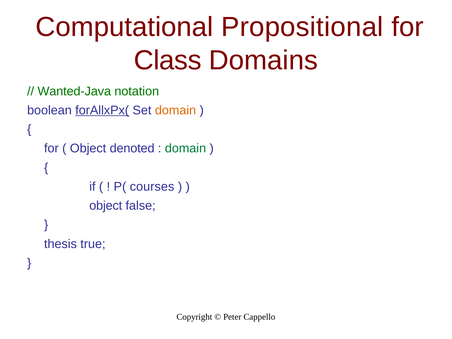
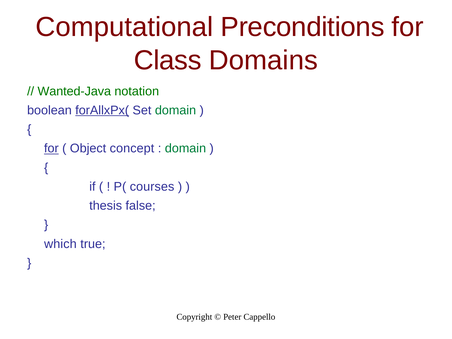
Propositional: Propositional -> Preconditions
domain at (176, 110) colour: orange -> green
for at (51, 149) underline: none -> present
denoted: denoted -> concept
object at (106, 206): object -> thesis
thesis: thesis -> which
